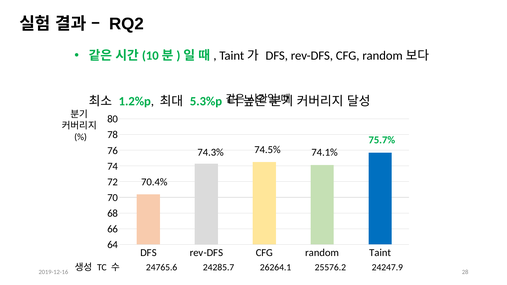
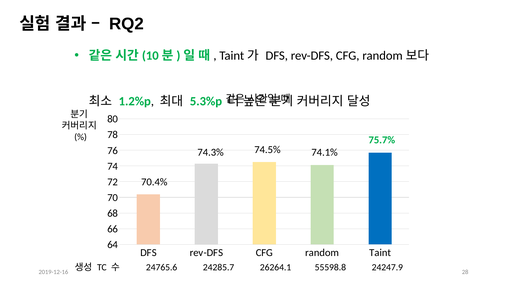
25576.2: 25576.2 -> 55598.8
